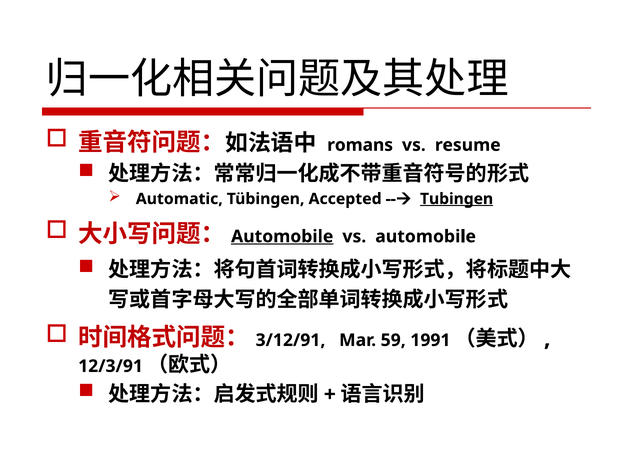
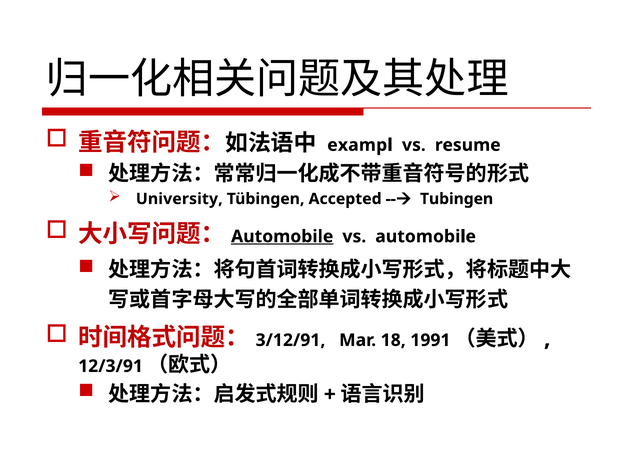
romans: romans -> exampl
Automatic: Automatic -> University
Tubingen underline: present -> none
59: 59 -> 18
